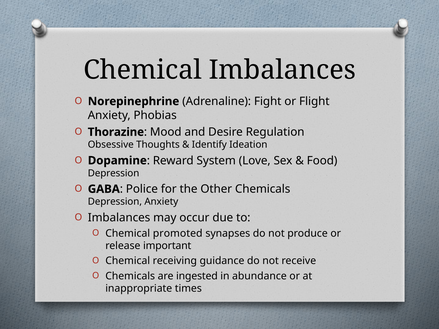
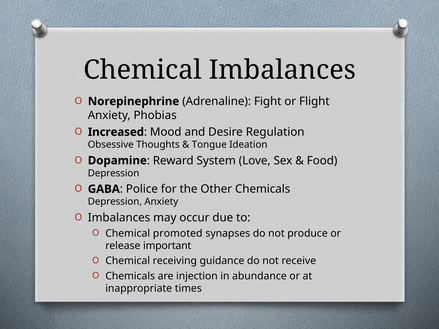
Thorazine: Thorazine -> Increased
Identify: Identify -> Tongue
ingested: ingested -> injection
